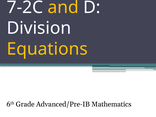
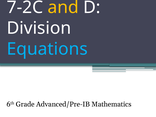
Equations colour: yellow -> light blue
